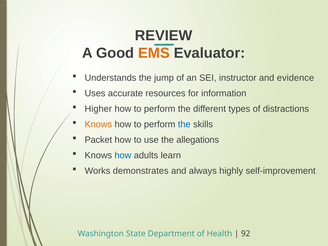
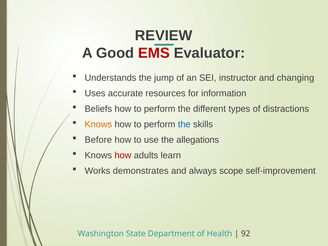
EMS colour: orange -> red
evidence: evidence -> changing
Higher: Higher -> Beliefs
Packet: Packet -> Before
how at (123, 155) colour: blue -> red
highly: highly -> scope
